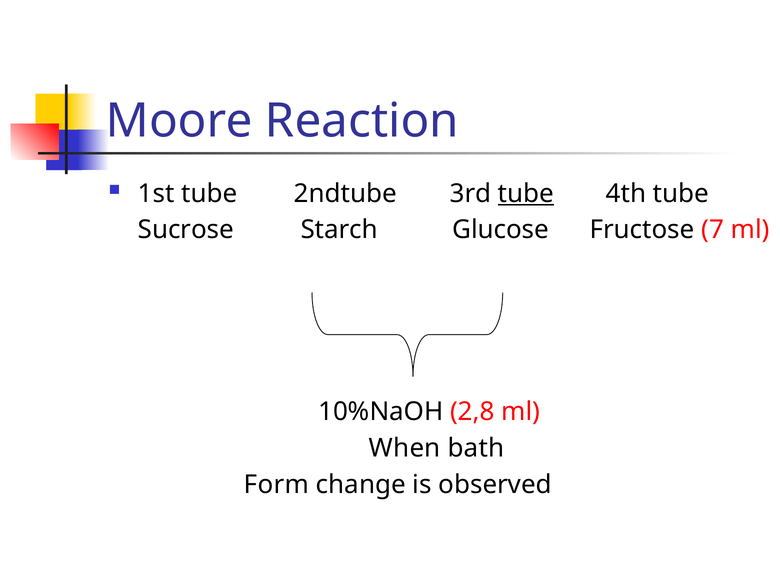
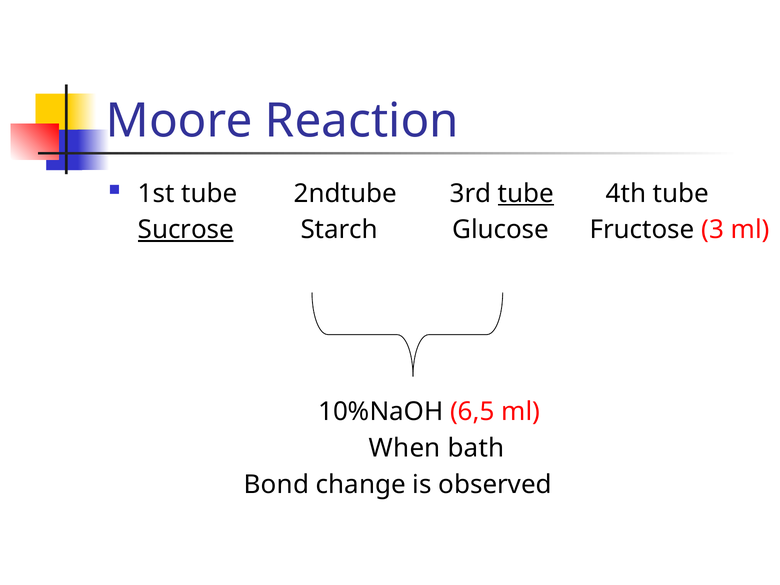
Sucrose underline: none -> present
7: 7 -> 3
2,8: 2,8 -> 6,5
Form: Form -> Bond
